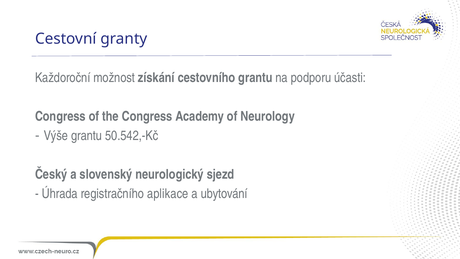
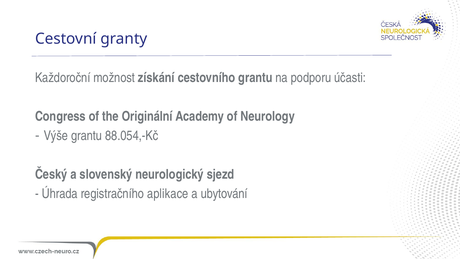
the Congress: Congress -> Originální
50.542,-Kč: 50.542,-Kč -> 88.054,-Kč
